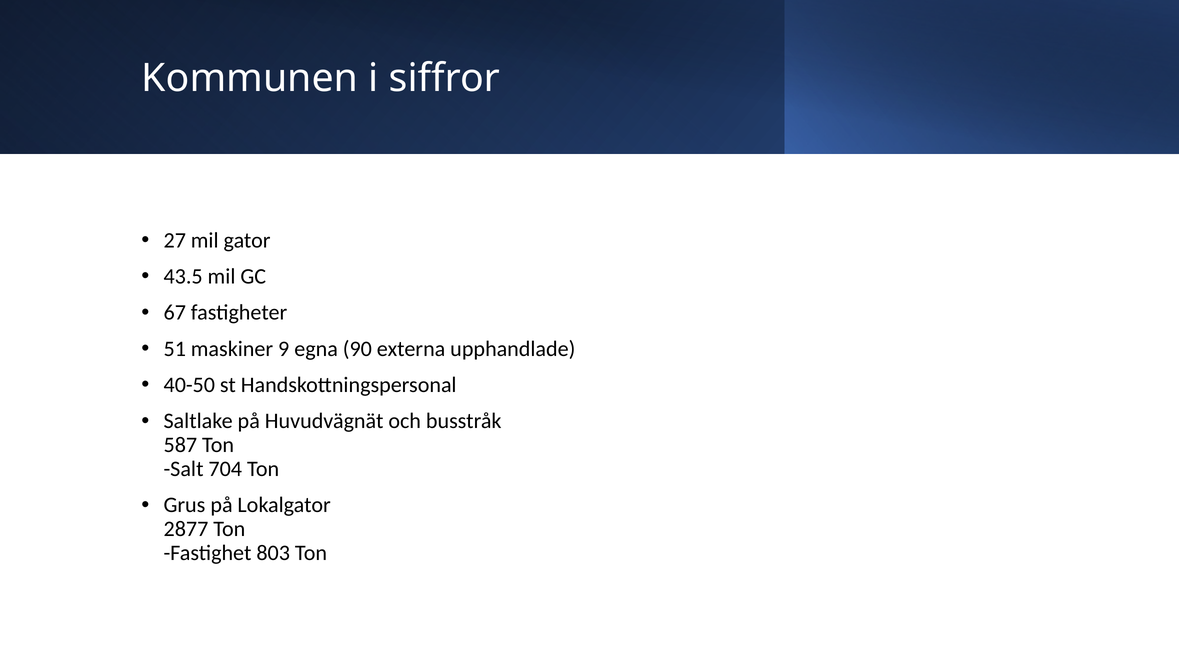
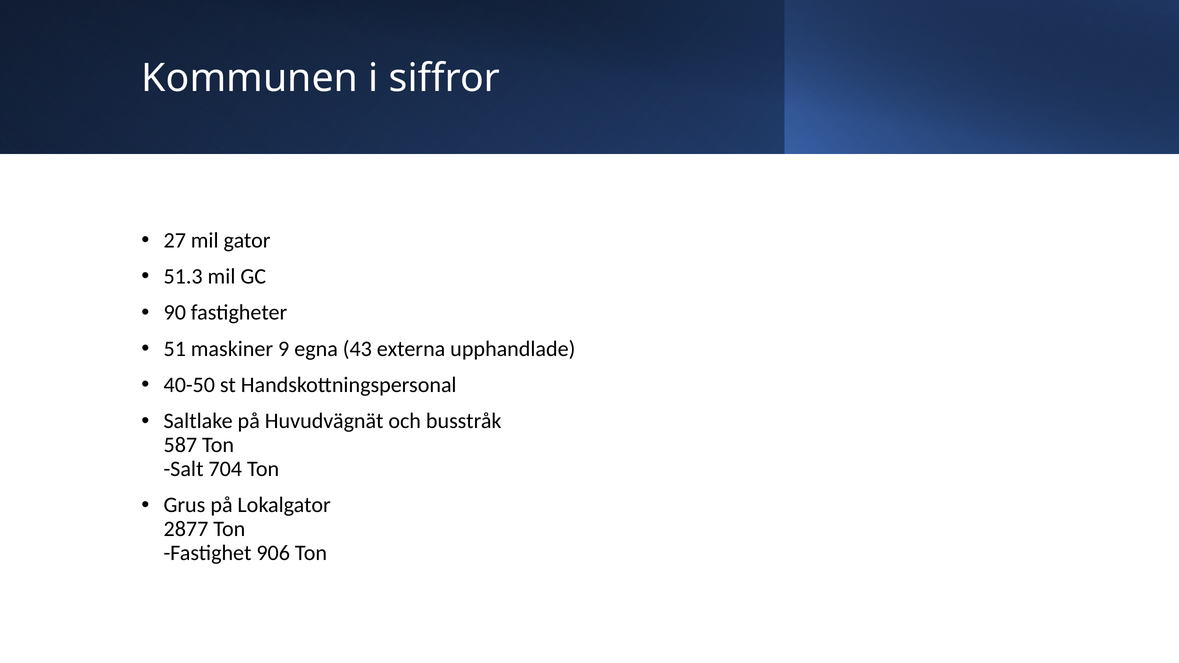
43.5: 43.5 -> 51.3
67: 67 -> 90
90: 90 -> 43
803: 803 -> 906
